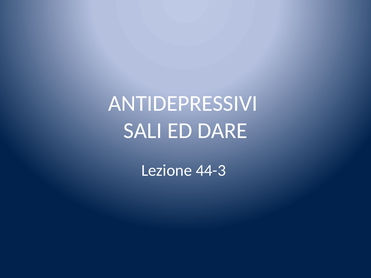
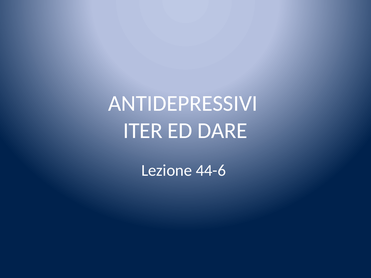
SALI: SALI -> ITER
44-3: 44-3 -> 44-6
